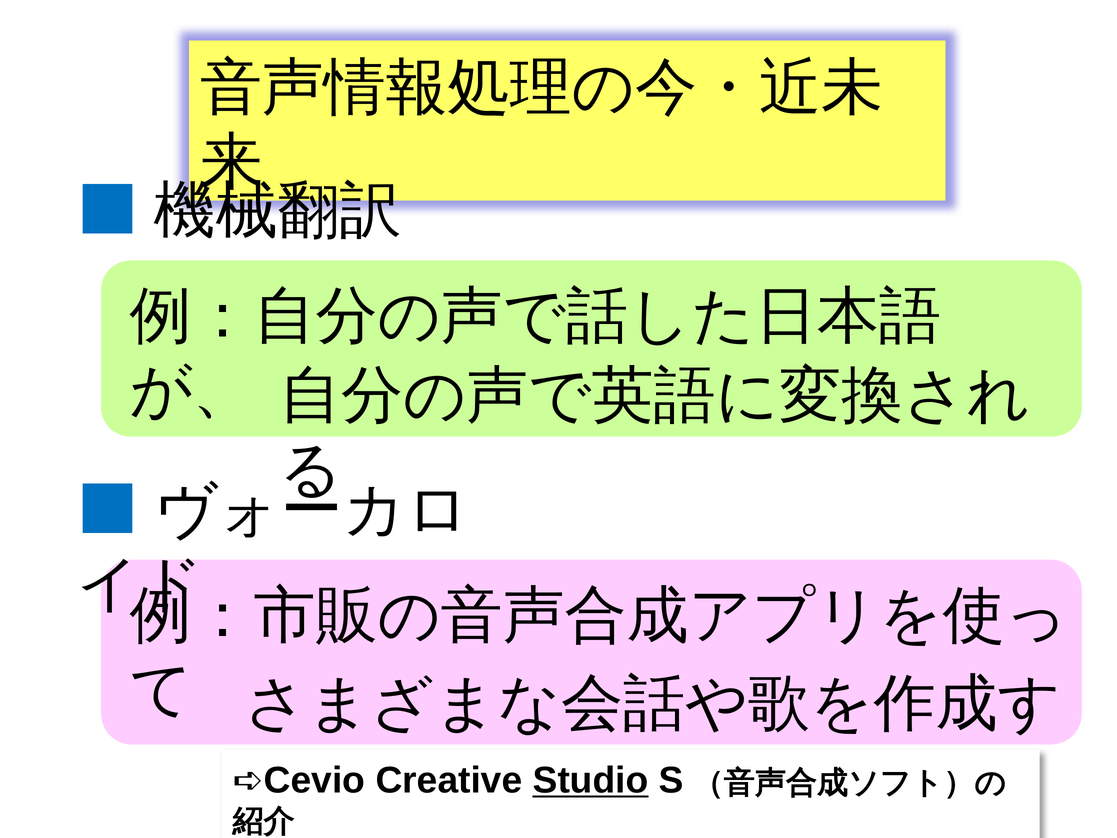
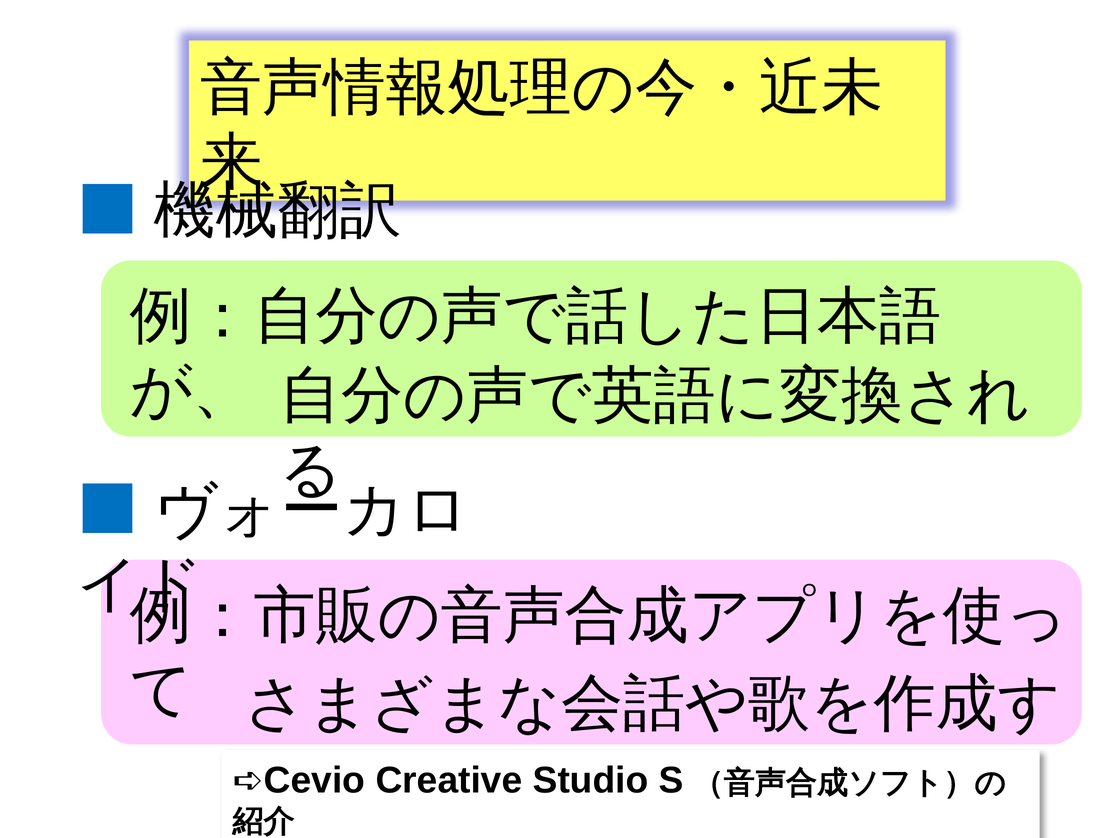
Studio underline: present -> none
